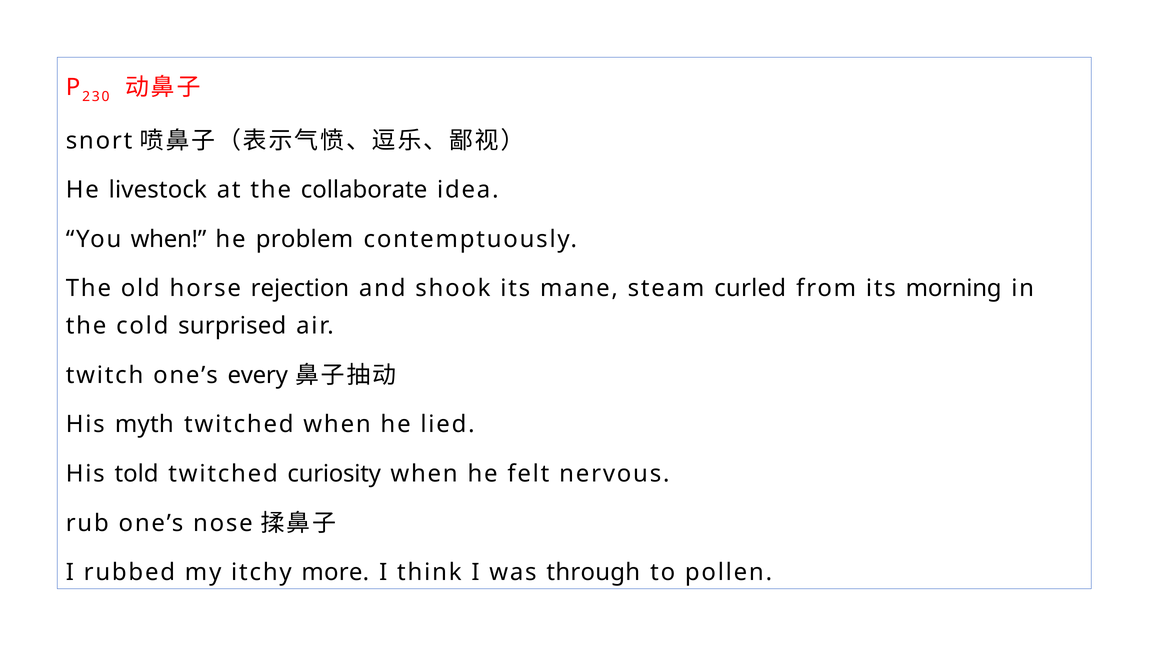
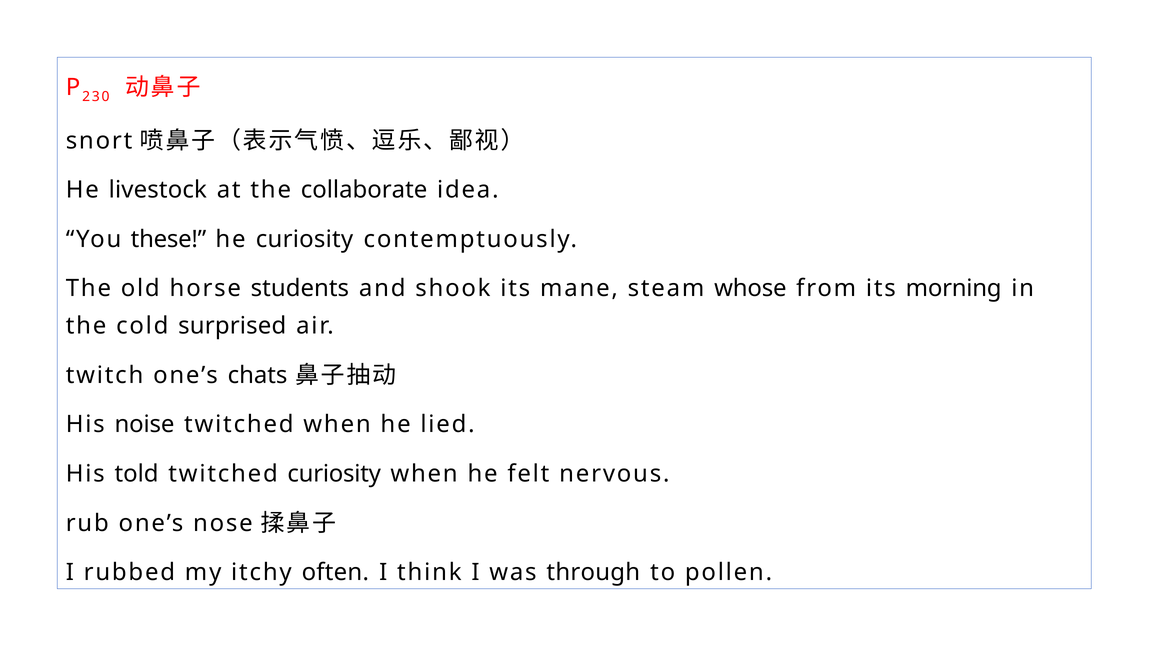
You when: when -> these
he problem: problem -> curiosity
rejection: rejection -> students
curled: curled -> whose
every: every -> chats
myth: myth -> noise
more: more -> often
